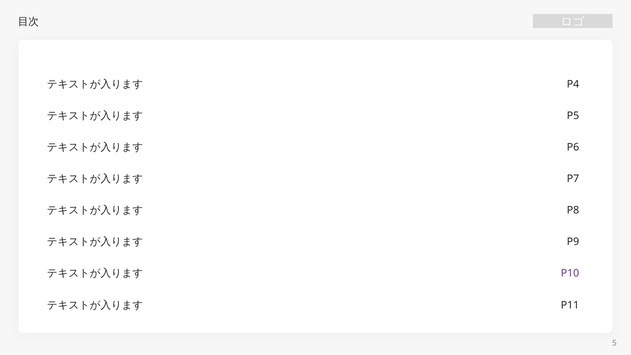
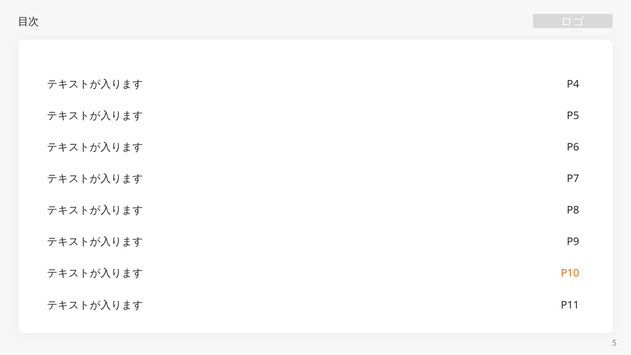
P10 colour: purple -> orange
